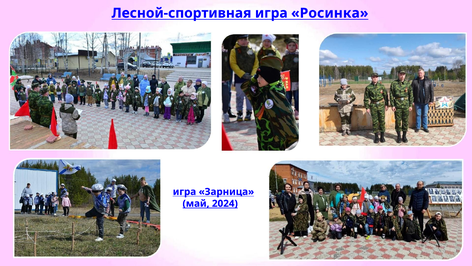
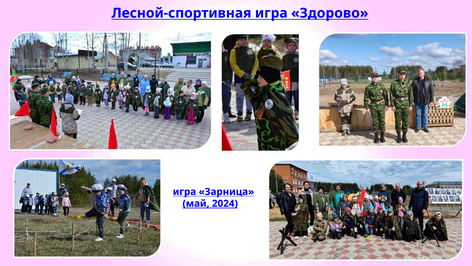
Росинка: Росинка -> Здорово
